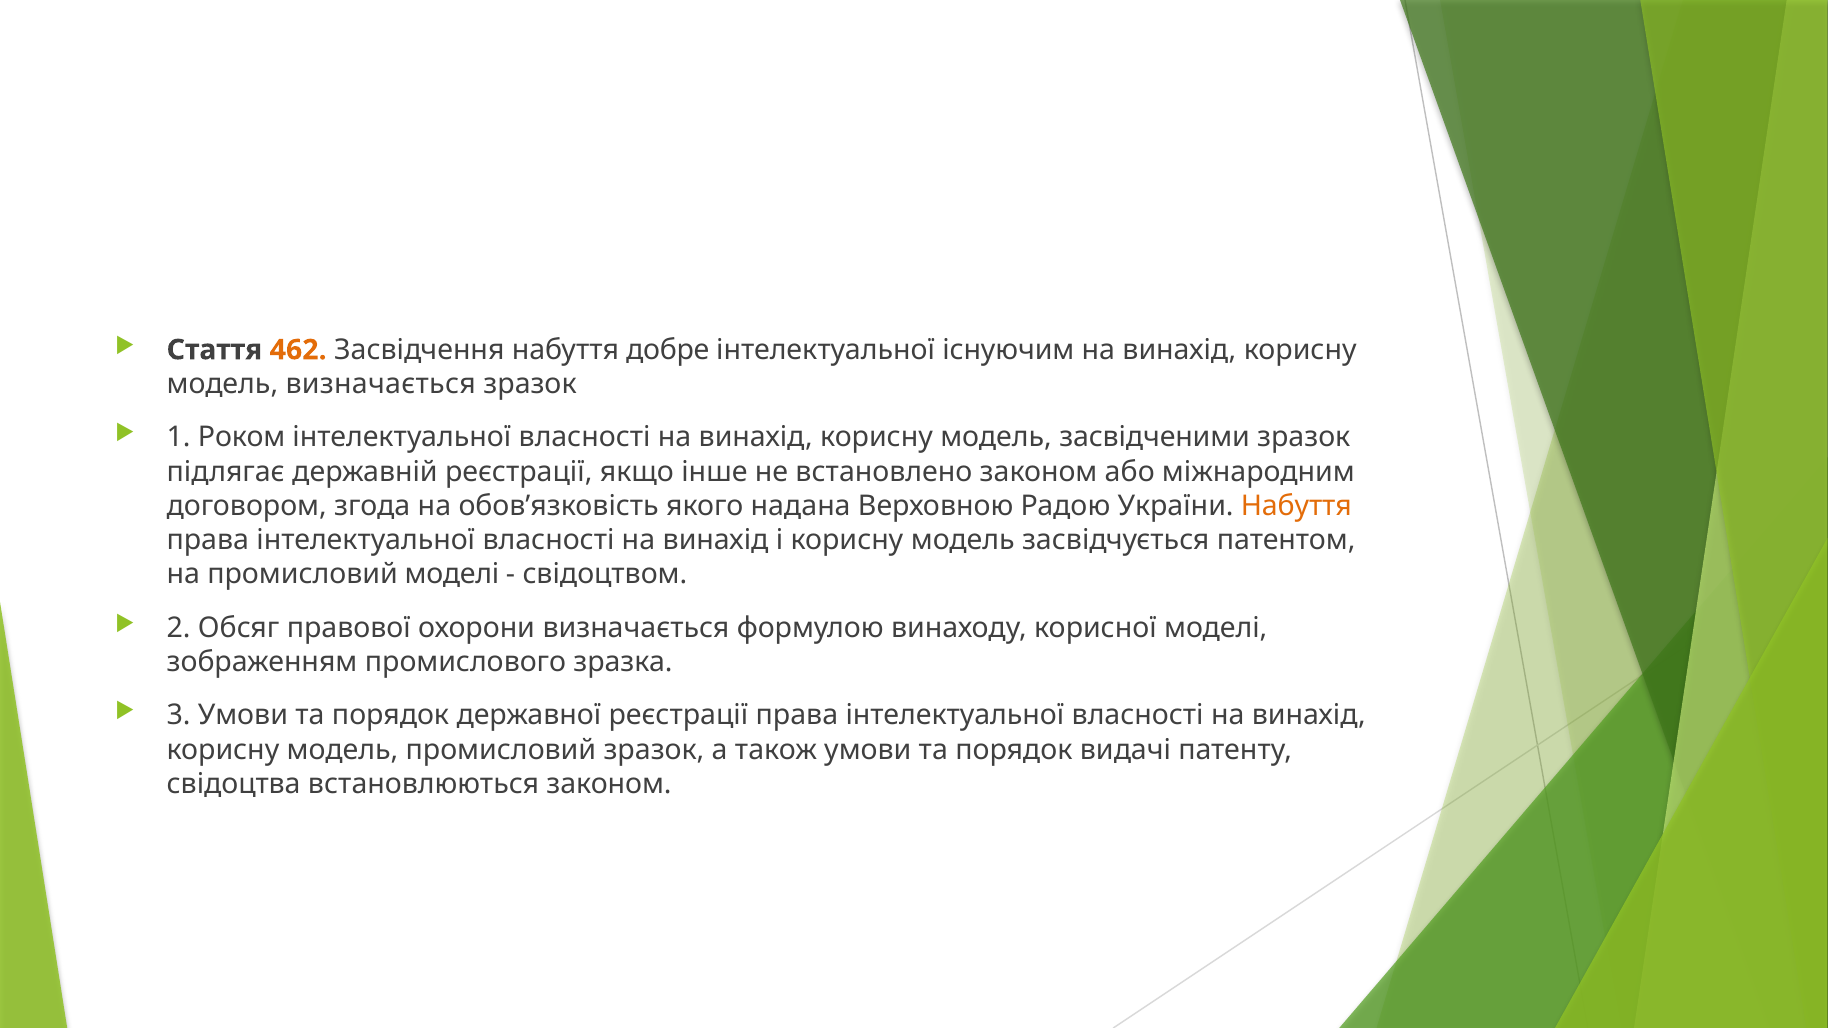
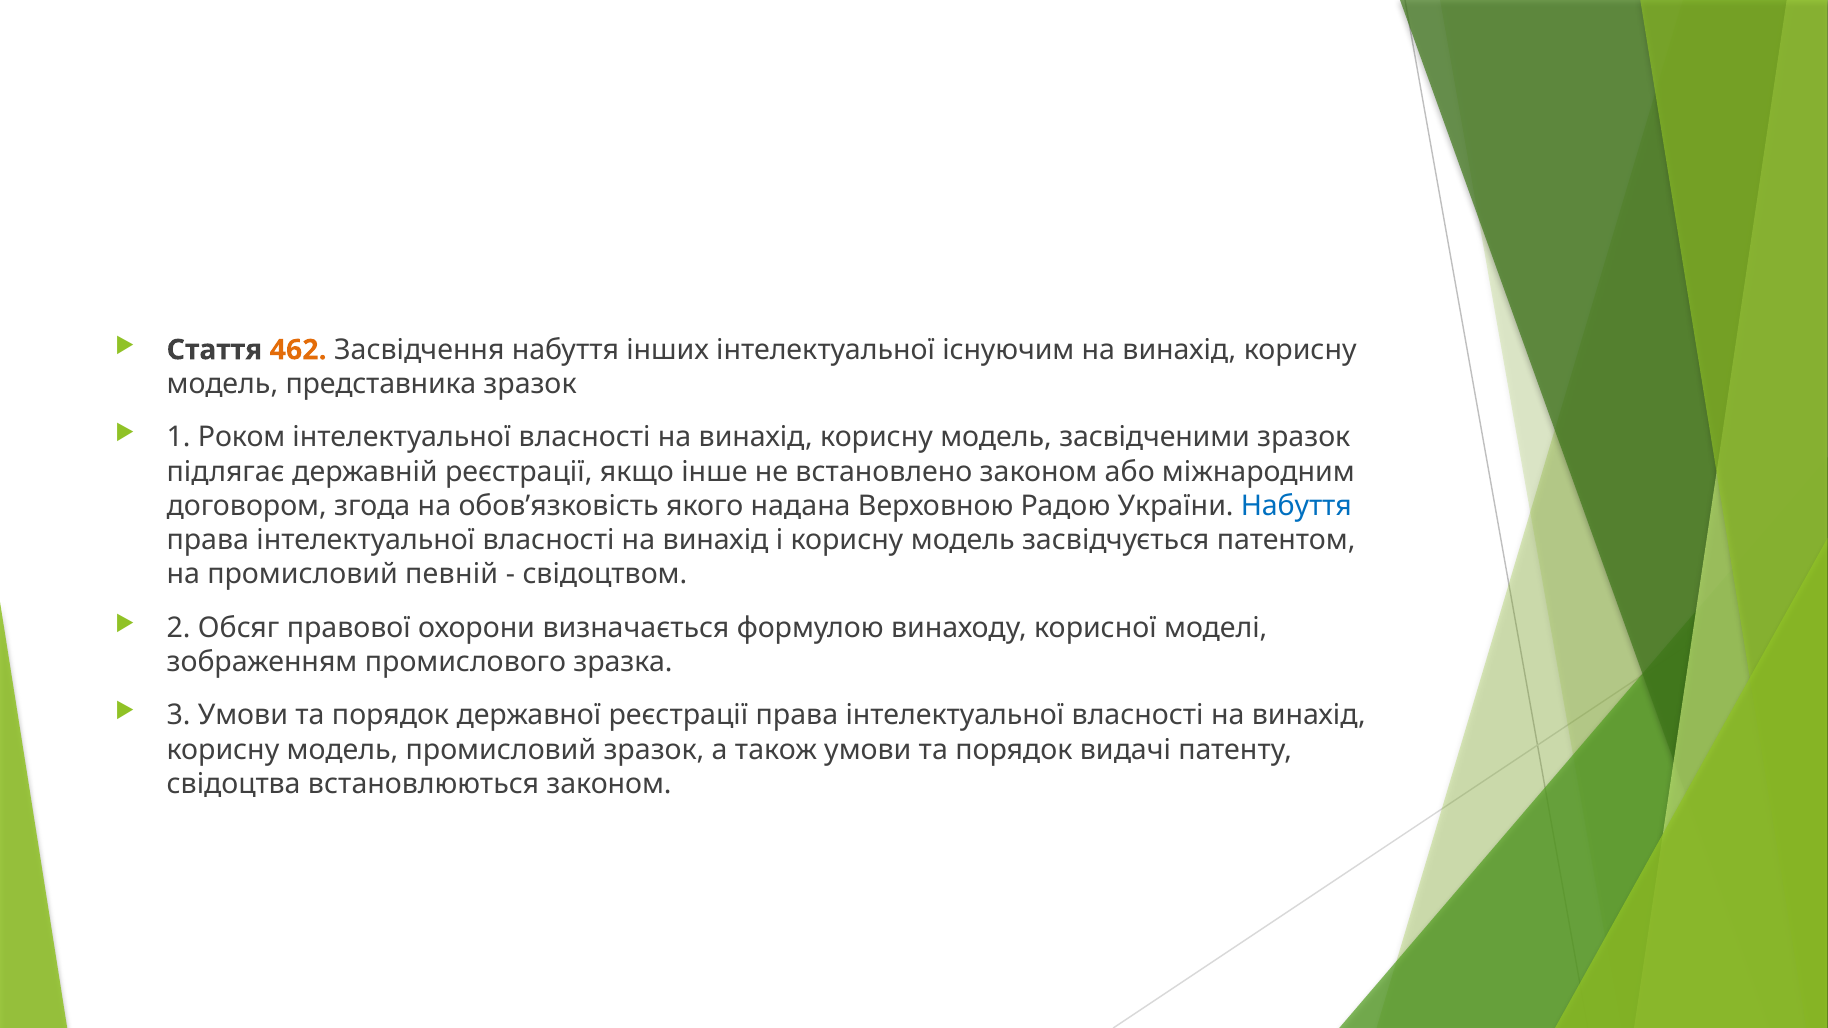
добре: добре -> інших
модель визначається: визначається -> представника
Набуття at (1296, 506) colour: orange -> blue
промисловий моделі: моделі -> певній
